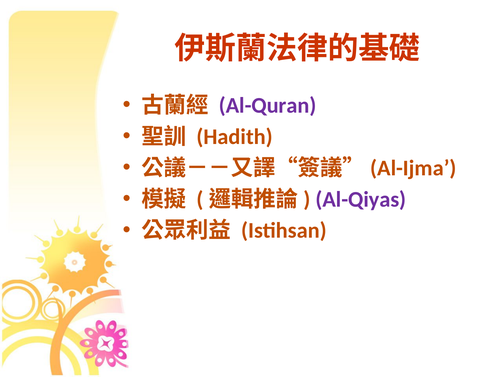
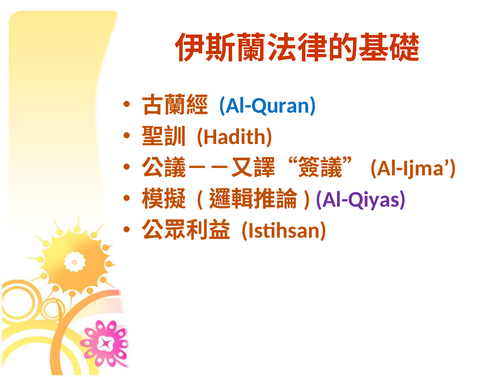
Al-Quran colour: purple -> blue
